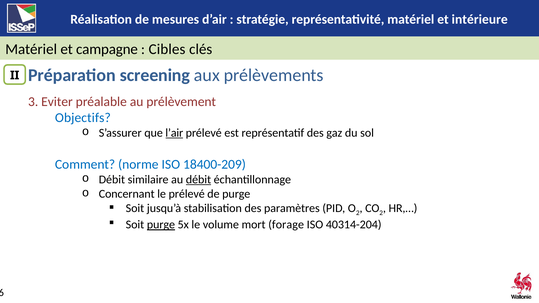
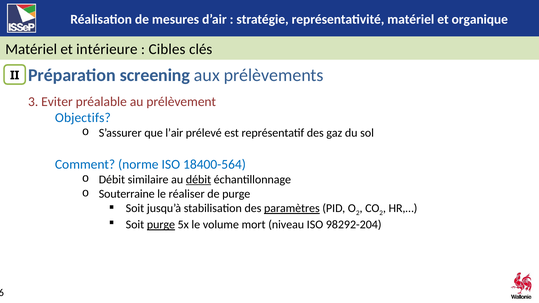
intérieure: intérieure -> organique
campagne: campagne -> intérieure
l’air underline: present -> none
18400-209: 18400-209 -> 18400-564
Concernant: Concernant -> Souterraine
le prélevé: prélevé -> réaliser
paramètres underline: none -> present
forage: forage -> niveau
40314-204: 40314-204 -> 98292-204
